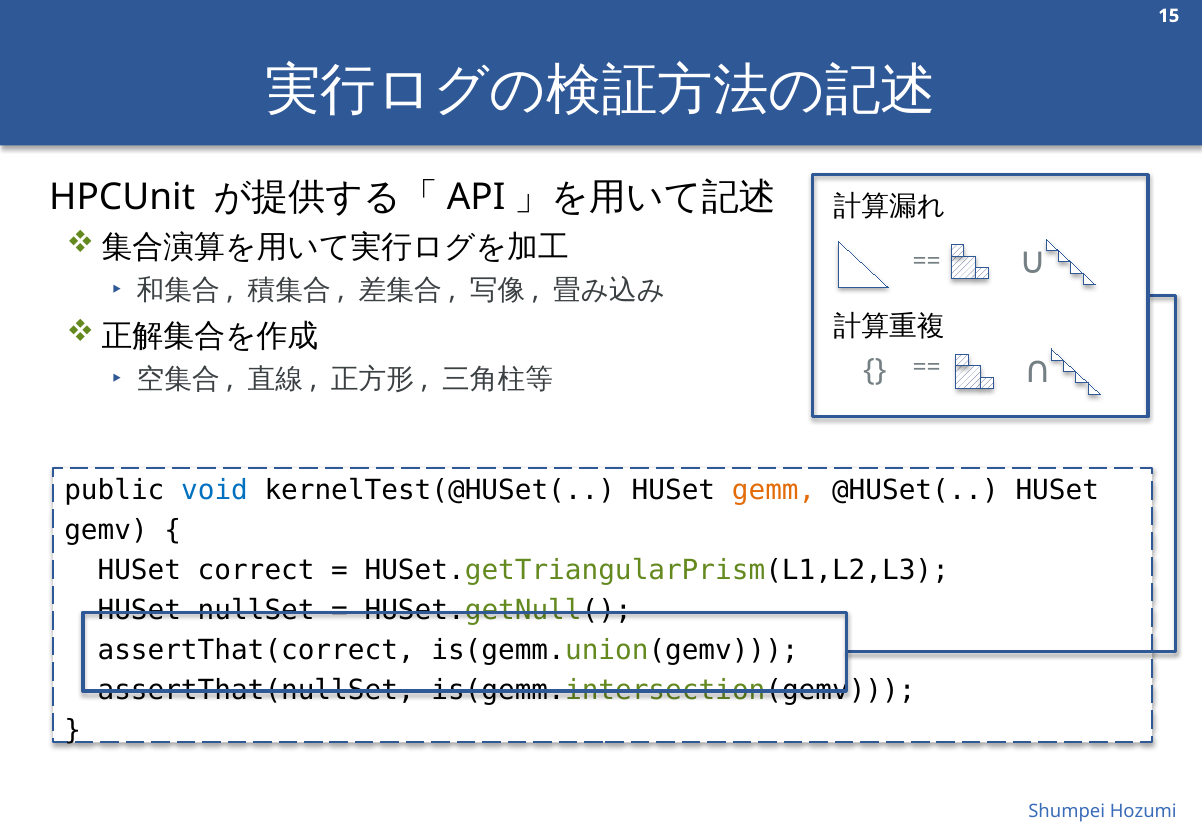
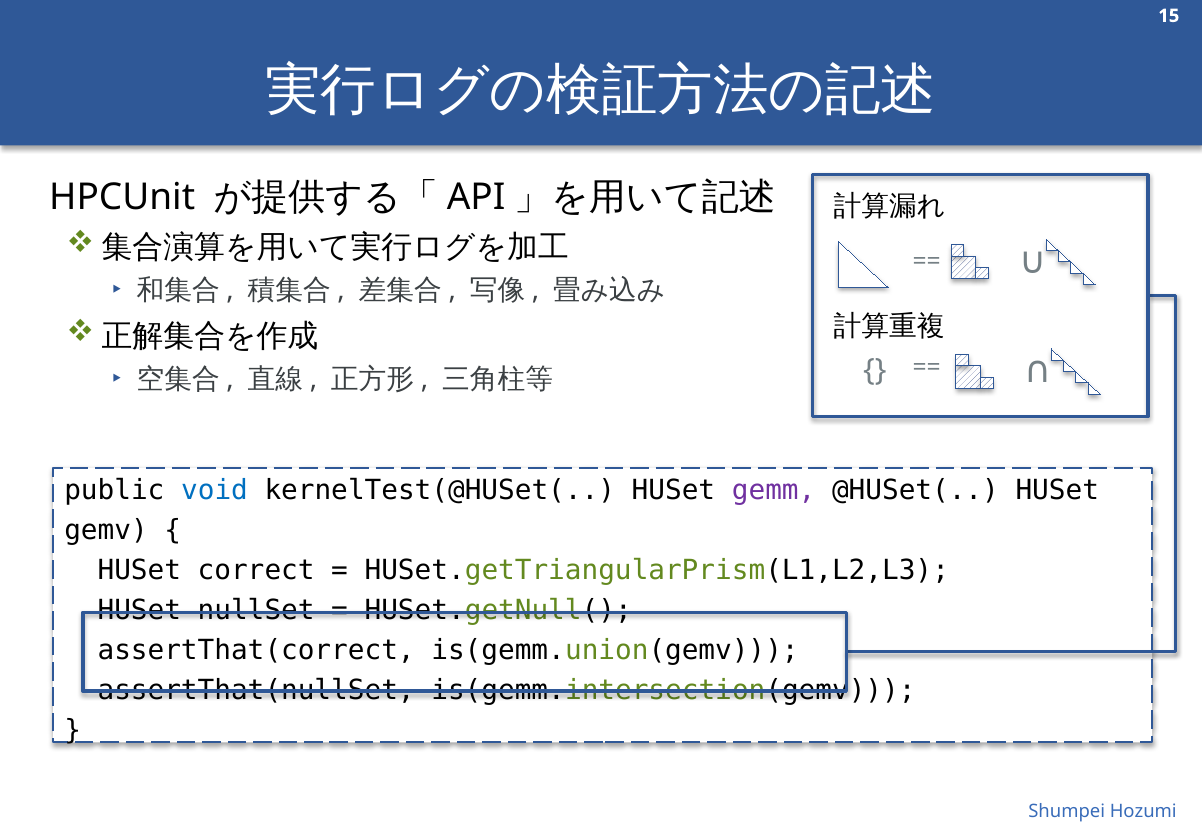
gemm colour: orange -> purple
